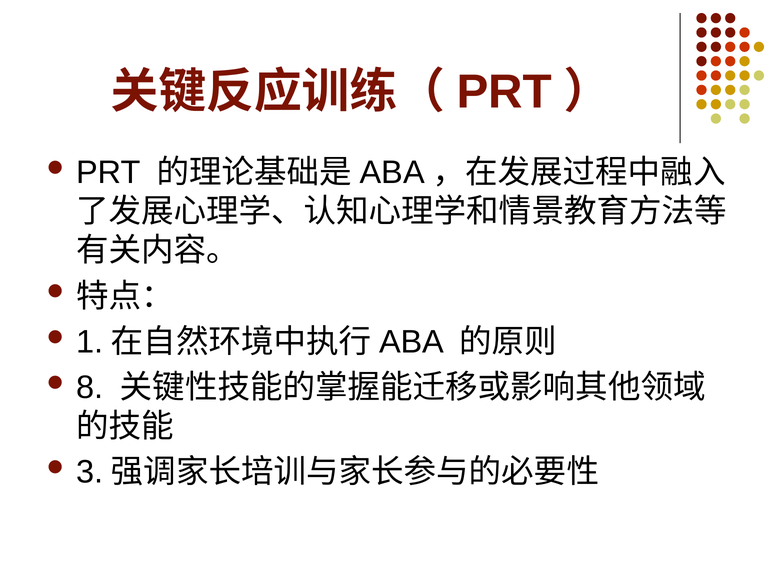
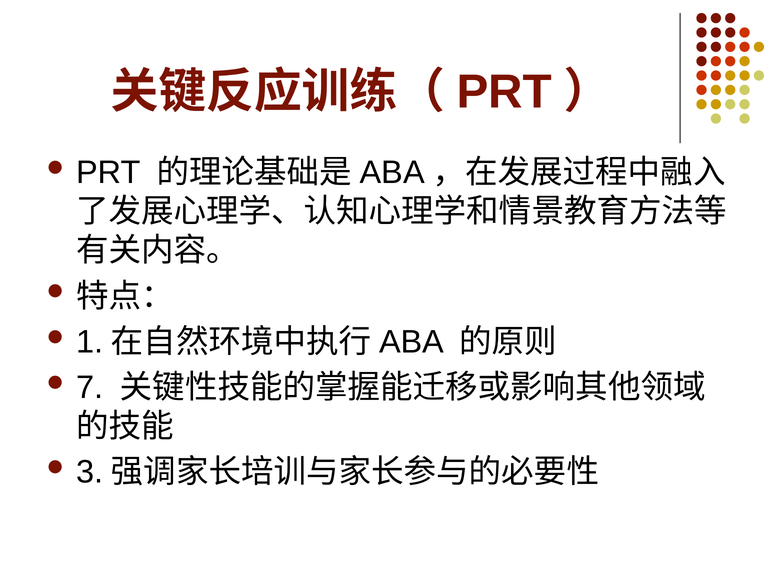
8: 8 -> 7
